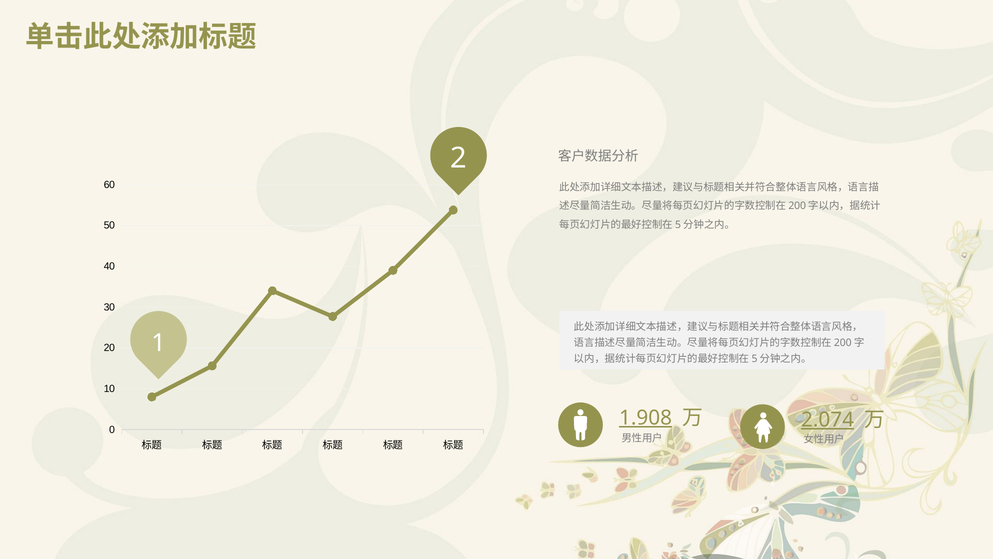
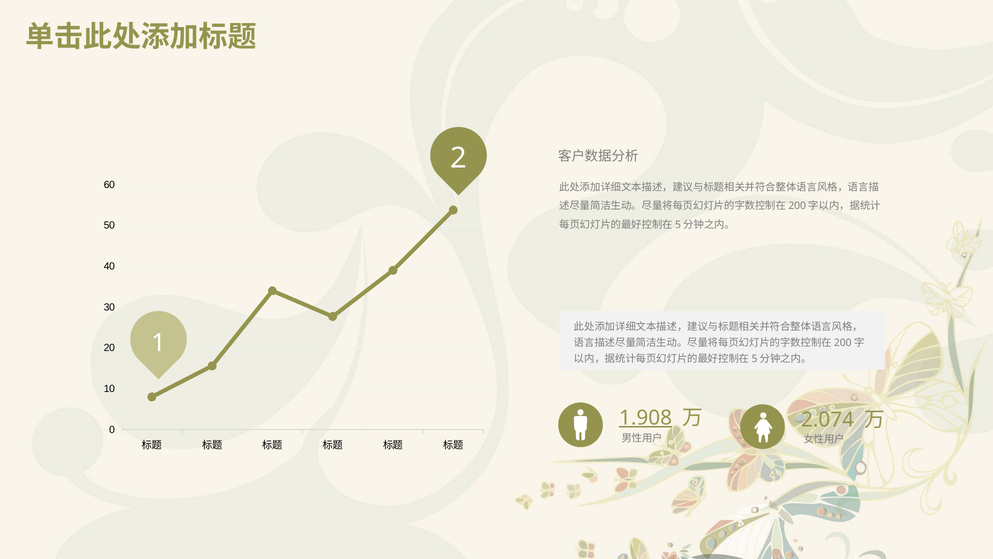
2.074 underline: present -> none
